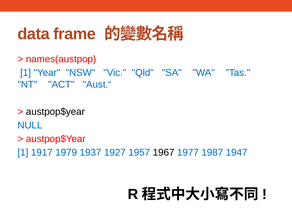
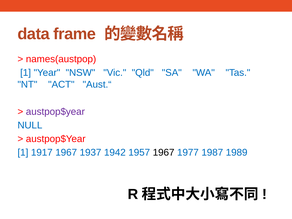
austpop$year at (55, 112) colour: black -> purple
1917 1979: 1979 -> 1967
1927: 1927 -> 1942
1947: 1947 -> 1989
